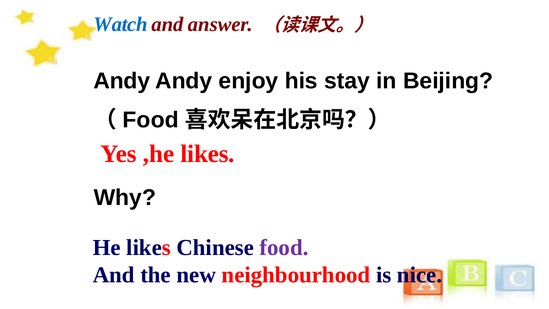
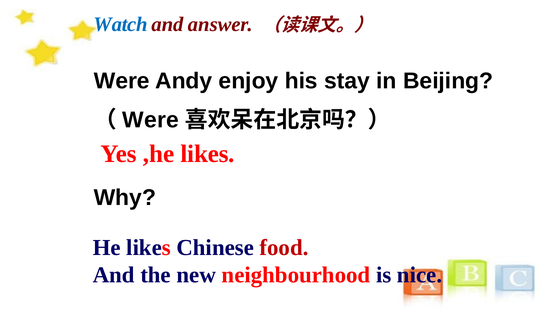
Andy at (122, 81): Andy -> Were
Food at (151, 120): Food -> Were
food at (284, 247) colour: purple -> red
